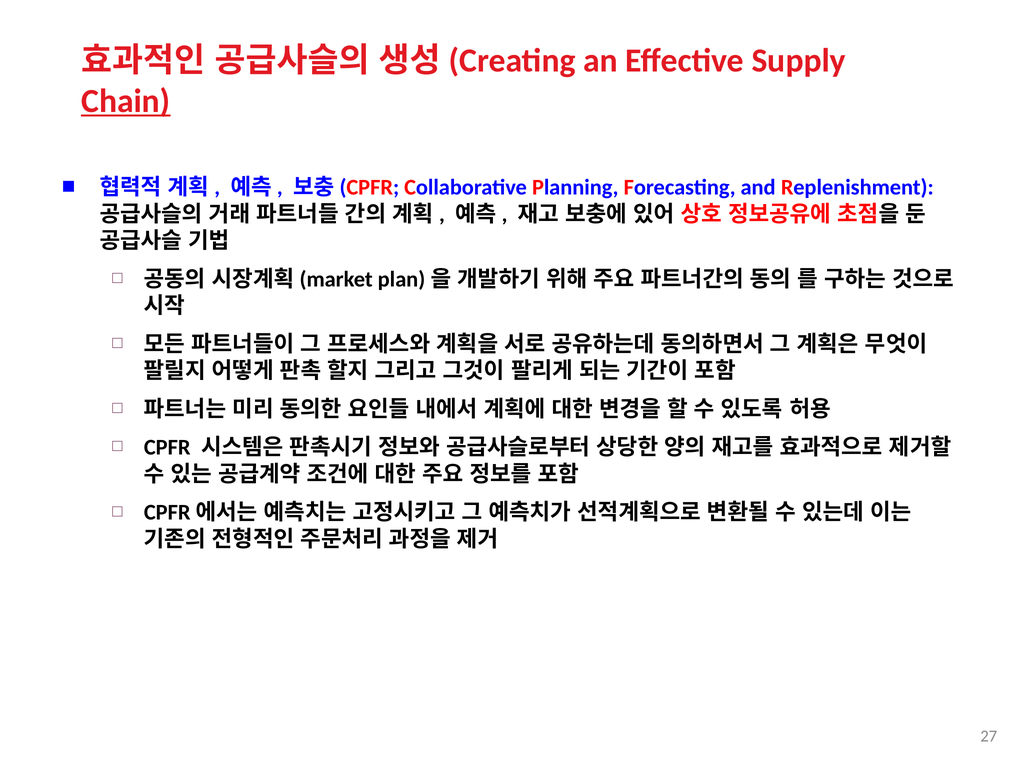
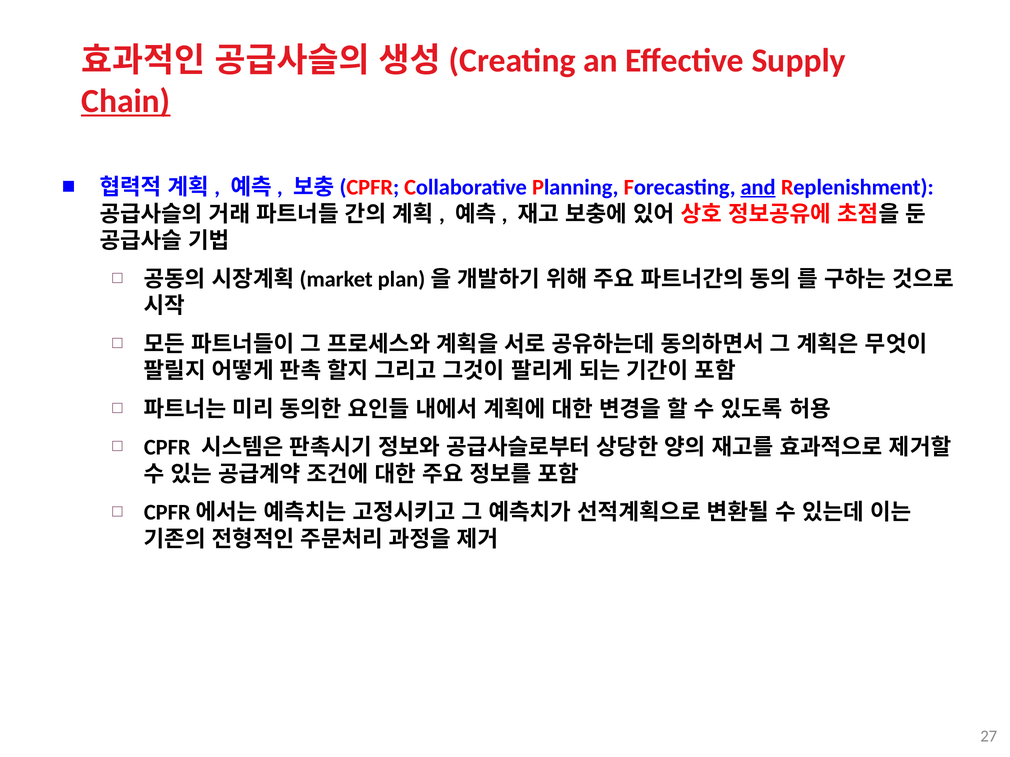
and underline: none -> present
